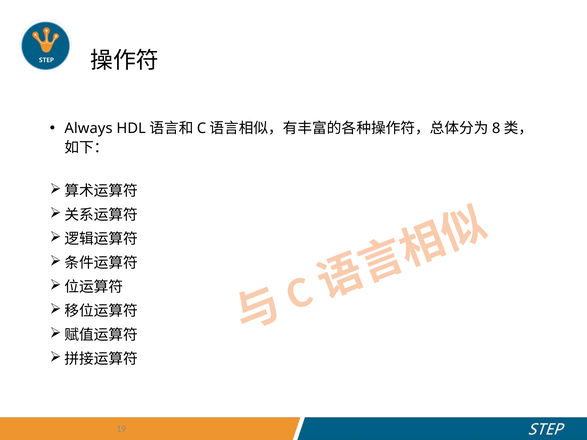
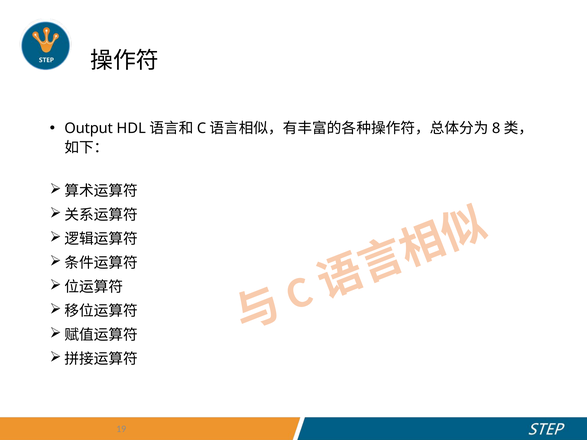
Always: Always -> Output
